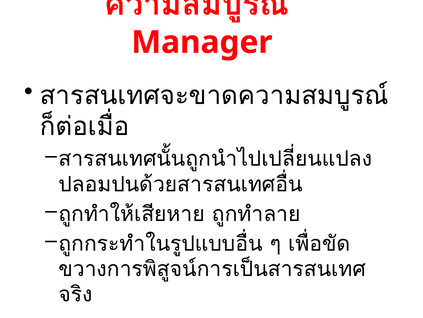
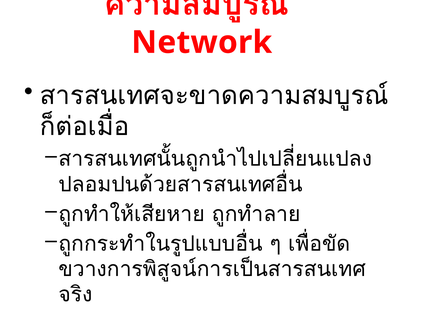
Manager: Manager -> Network
